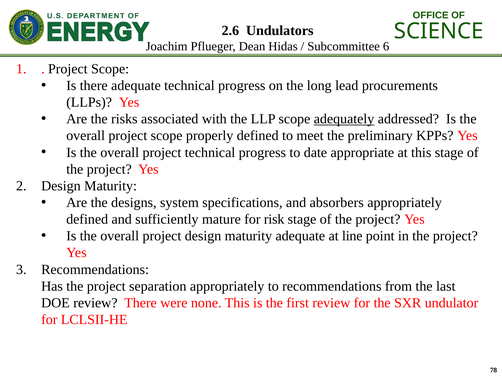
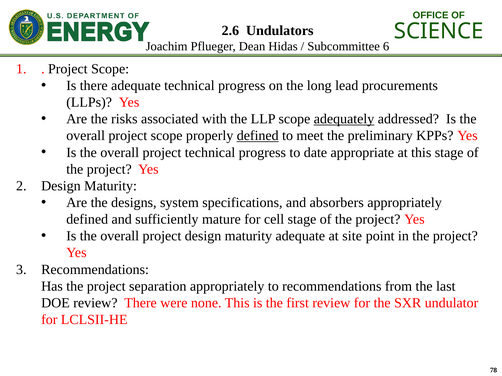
defined at (258, 136) underline: none -> present
risk: risk -> cell
line: line -> site
